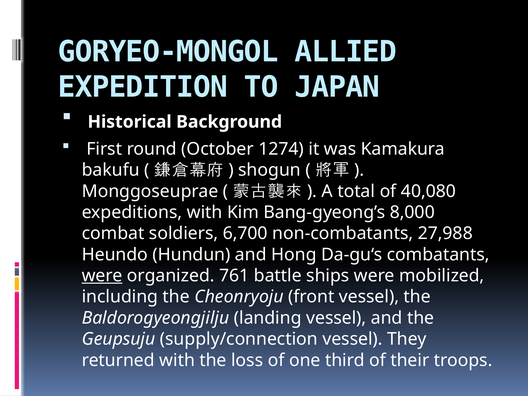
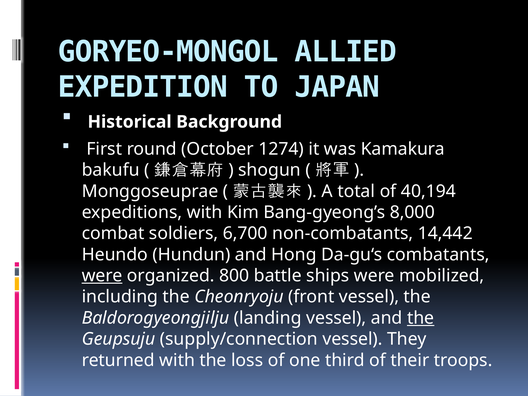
40,080: 40,080 -> 40,194
27,988: 27,988 -> 14,442
761: 761 -> 800
the at (421, 318) underline: none -> present
